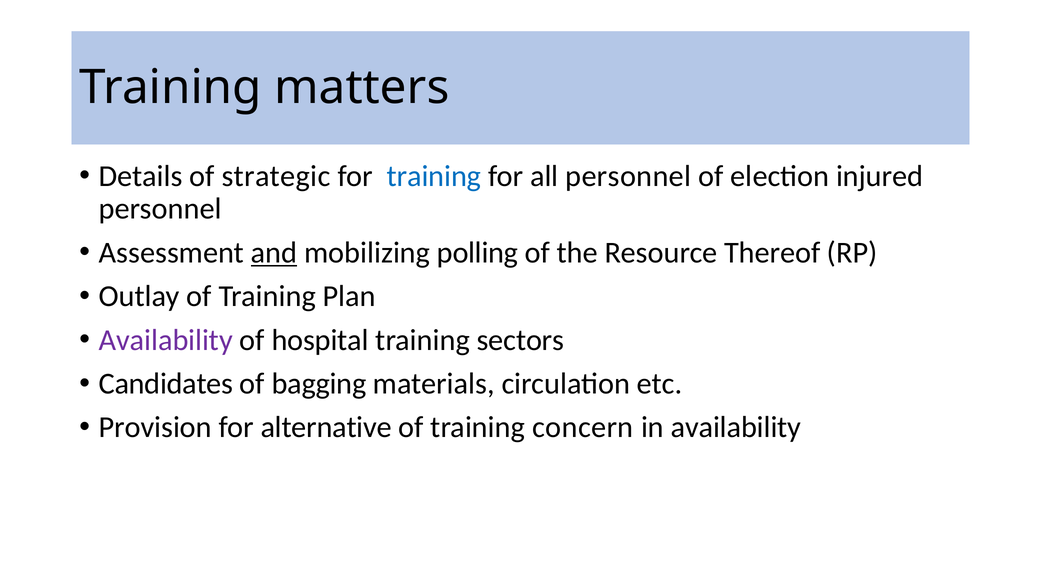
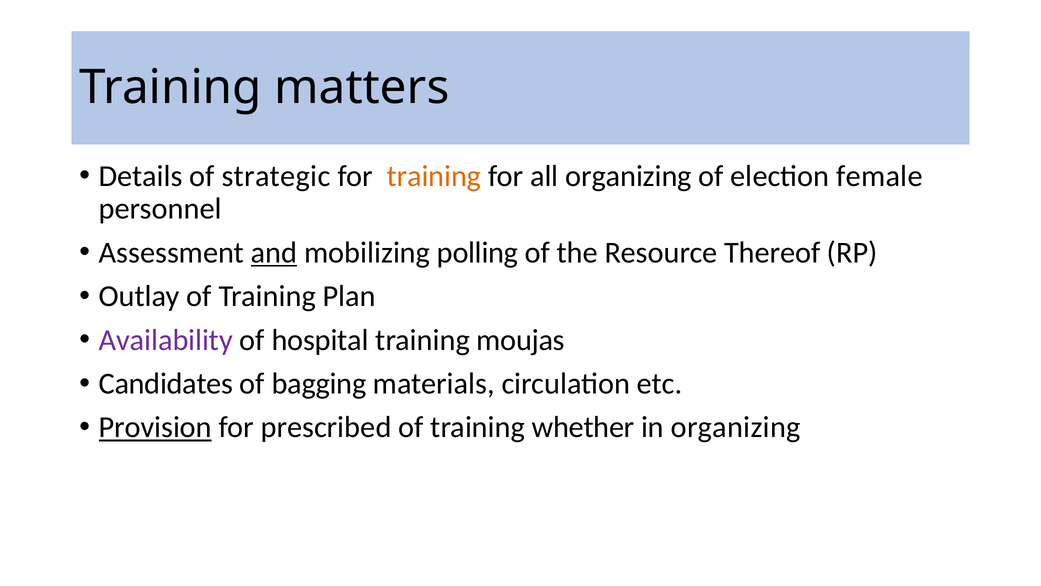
training at (434, 176) colour: blue -> orange
all personnel: personnel -> organizing
injured: injured -> female
sectors: sectors -> moujas
Provision underline: none -> present
alternative: alternative -> prescribed
concern: concern -> whether
in availability: availability -> organizing
